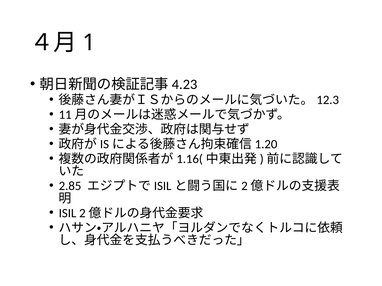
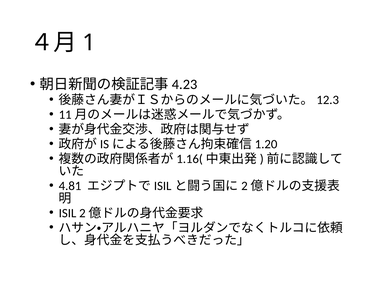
2.85: 2.85 -> 4.81
